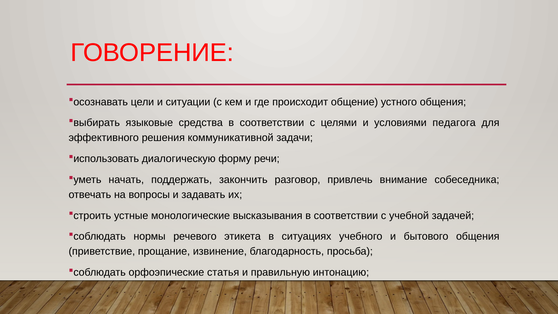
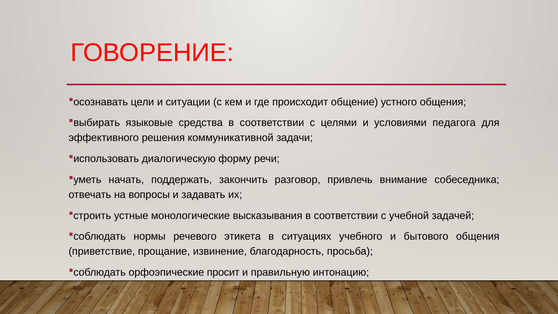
статья: статья -> просит
